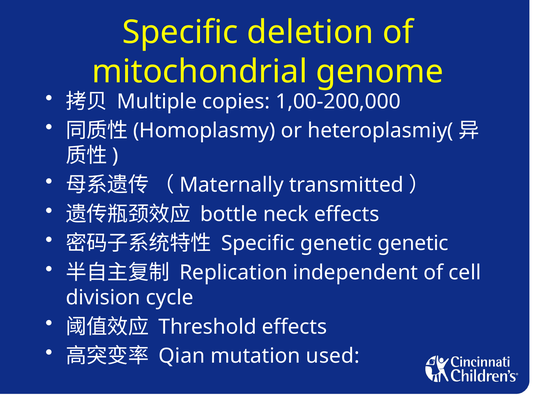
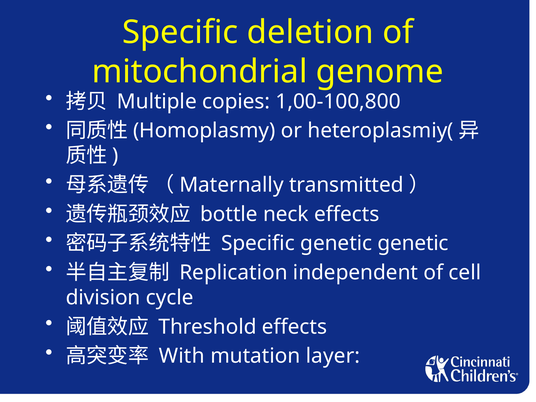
1,00-200,000: 1,00-200,000 -> 1,00-100,800
Qian: Qian -> With
used: used -> layer
